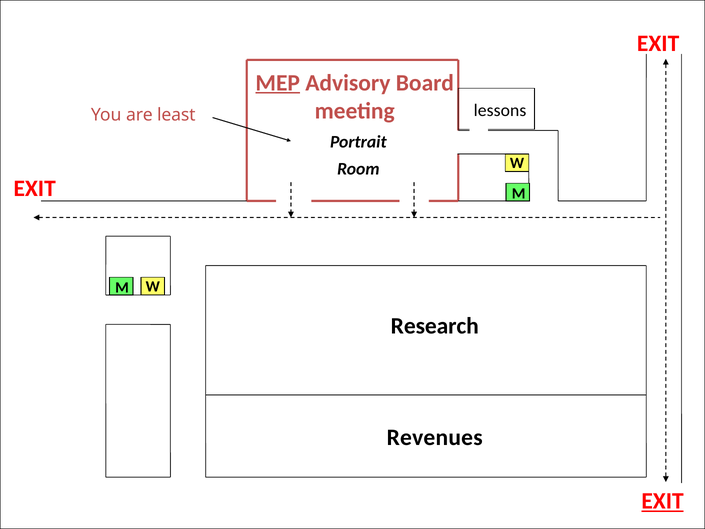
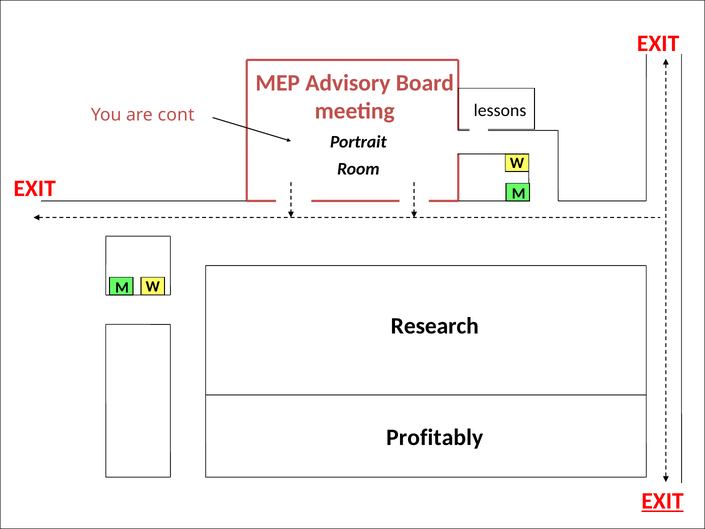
MEP underline: present -> none
least: least -> cont
Revenues: Revenues -> Profitably
